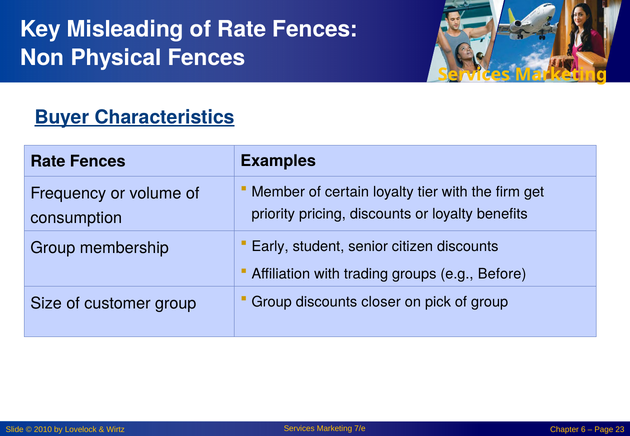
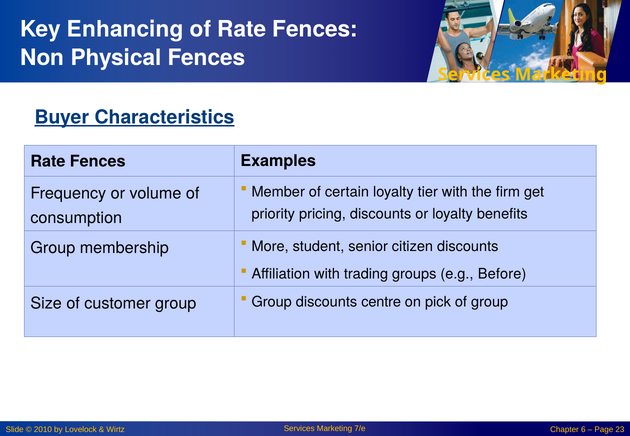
Misleading: Misleading -> Enhancing
Early: Early -> More
closer: closer -> centre
